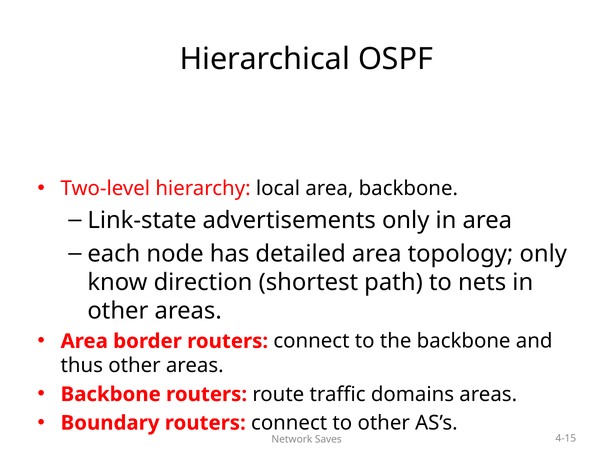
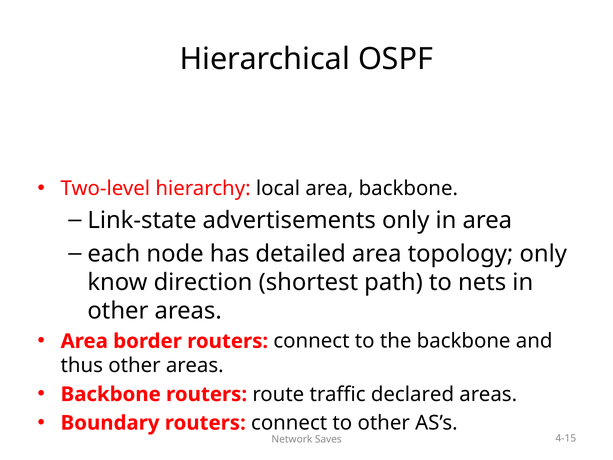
domains: domains -> declared
